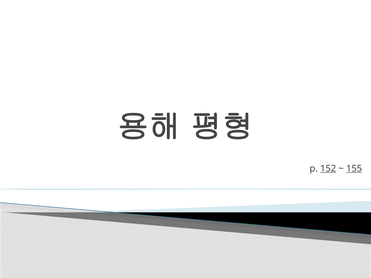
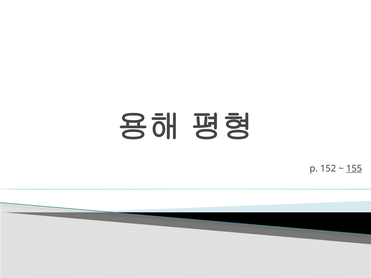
152 underline: present -> none
